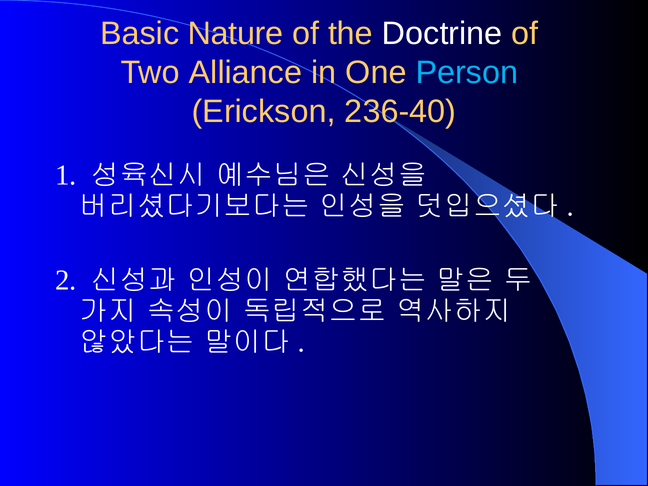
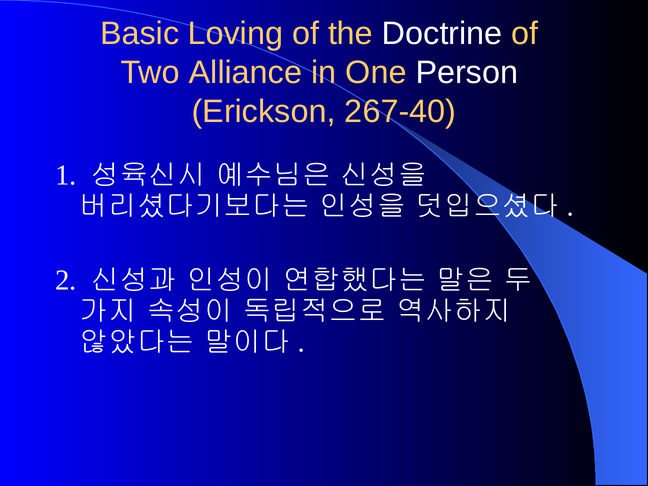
Nature: Nature -> Loving
Person colour: light blue -> white
236-40: 236-40 -> 267-40
